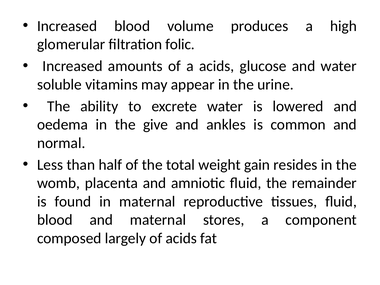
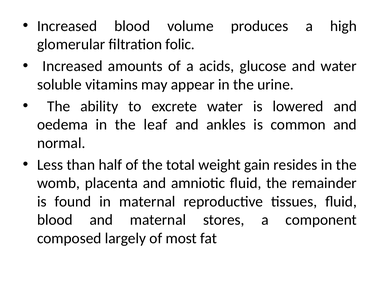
give: give -> leaf
of acids: acids -> most
